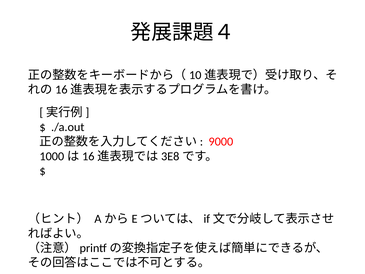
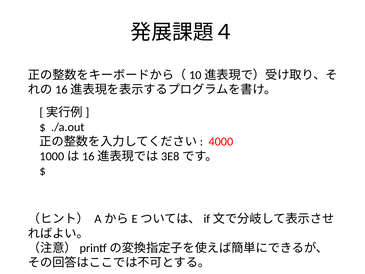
9000: 9000 -> 4000
